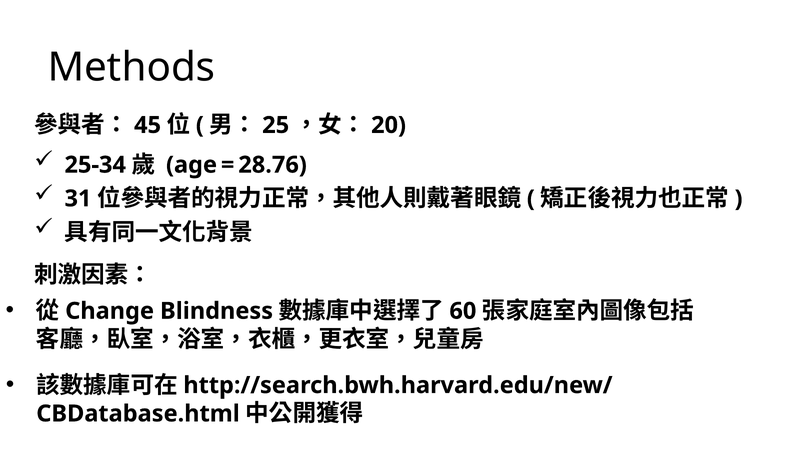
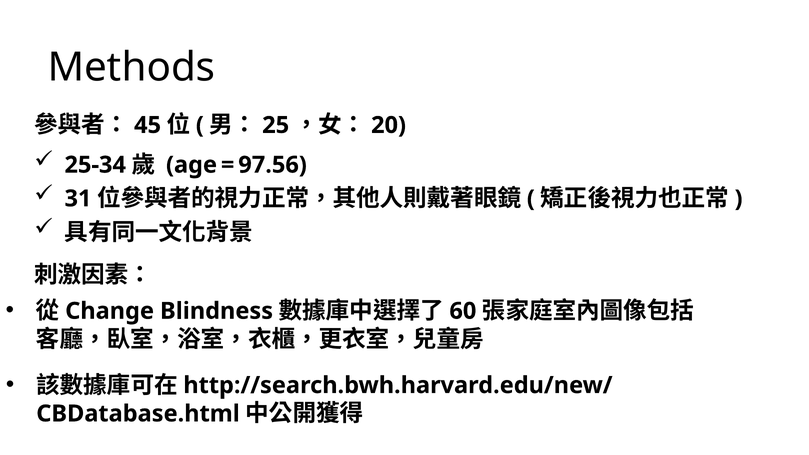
28.76: 28.76 -> 97.56
